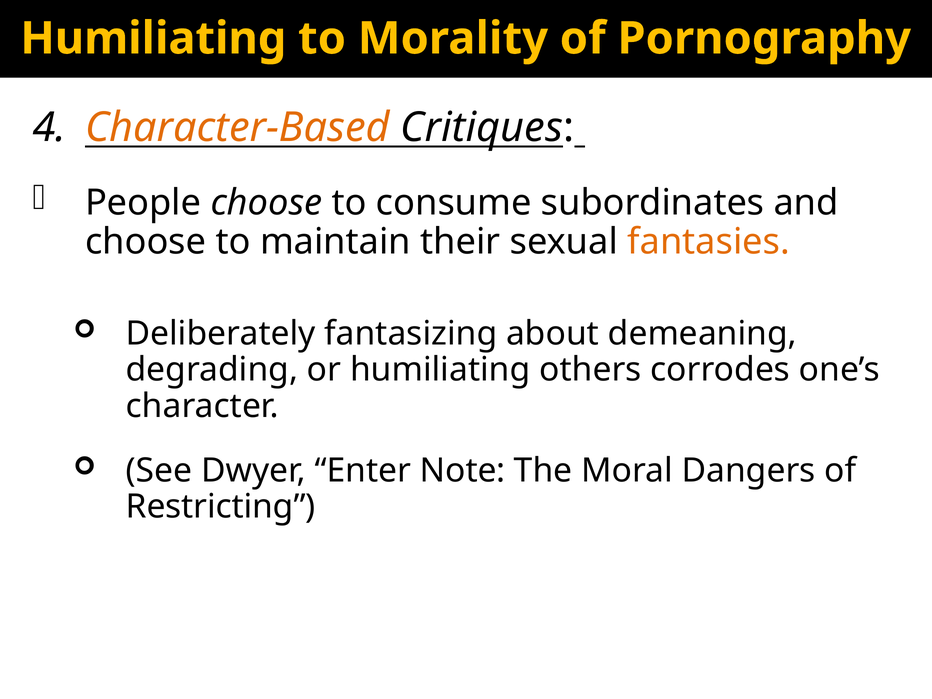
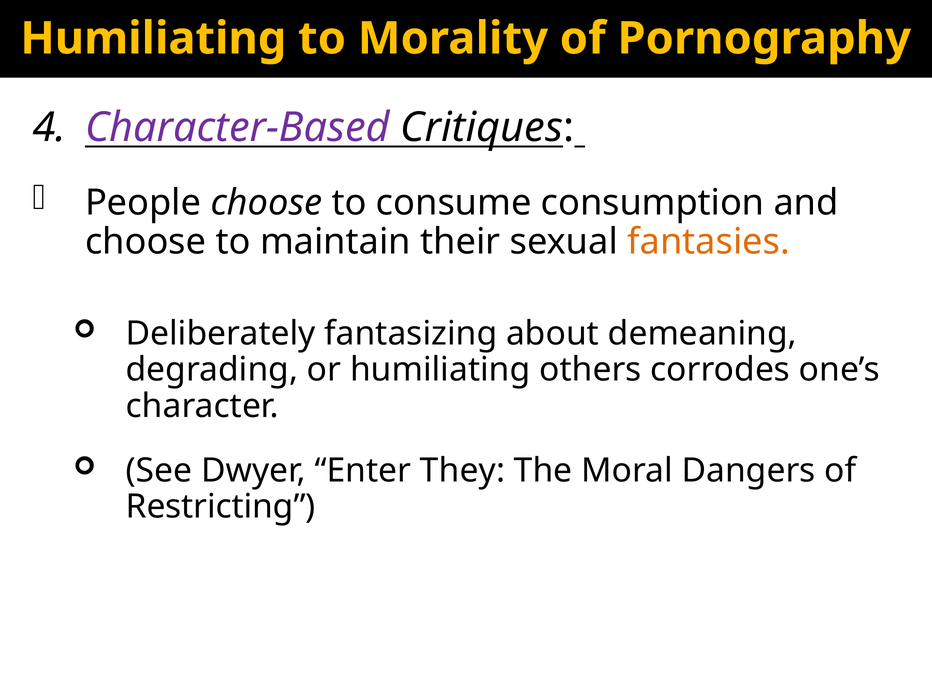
Character-Based colour: orange -> purple
subordinates: subordinates -> consumption
Note: Note -> They
